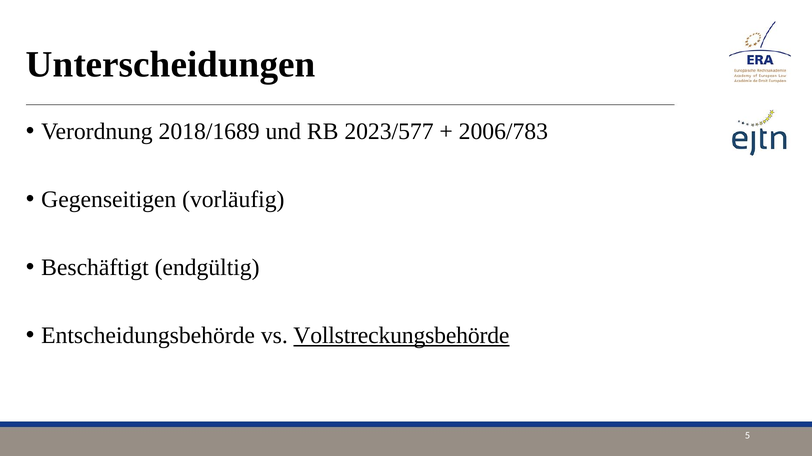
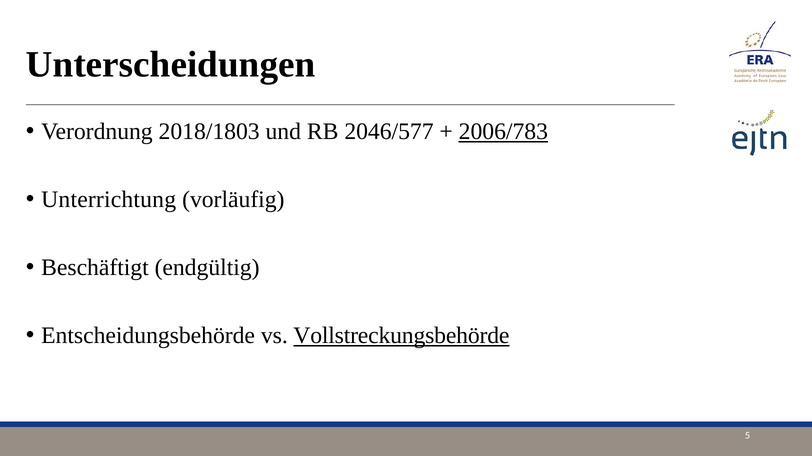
2018/1689: 2018/1689 -> 2018/1803
2023/577: 2023/577 -> 2046/577
2006/783 underline: none -> present
Gegenseitigen: Gegenseitigen -> Unterrichtung
